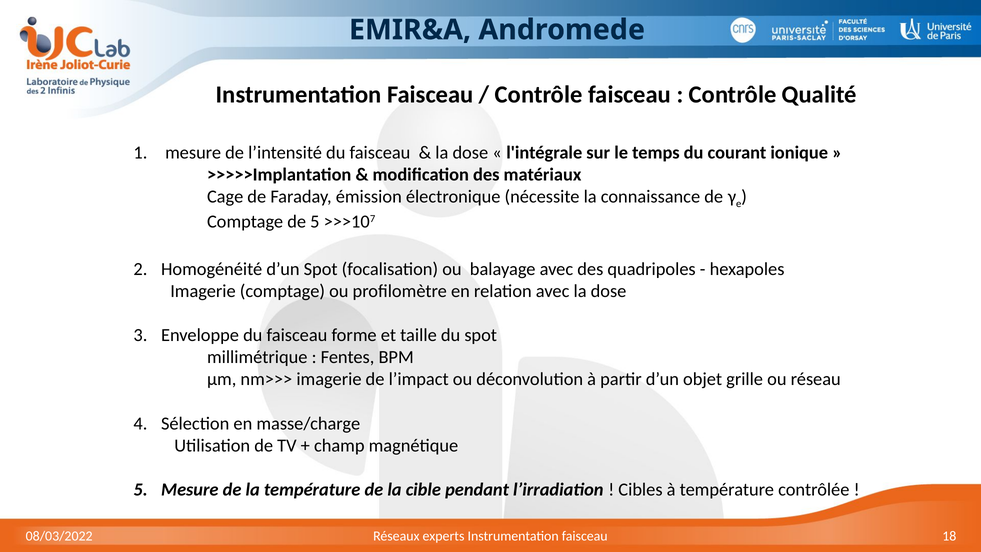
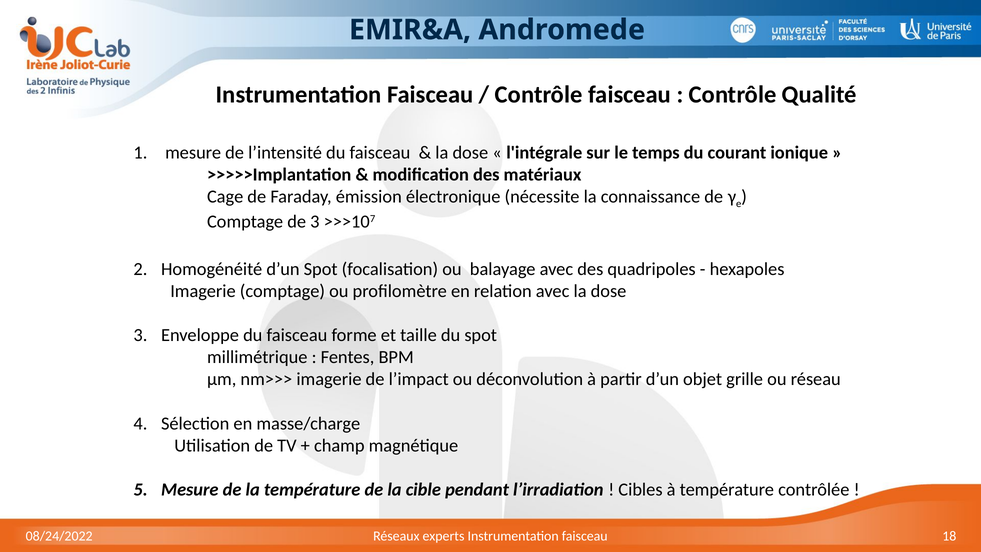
de 5: 5 -> 3
08/03/2022: 08/03/2022 -> 08/24/2022
